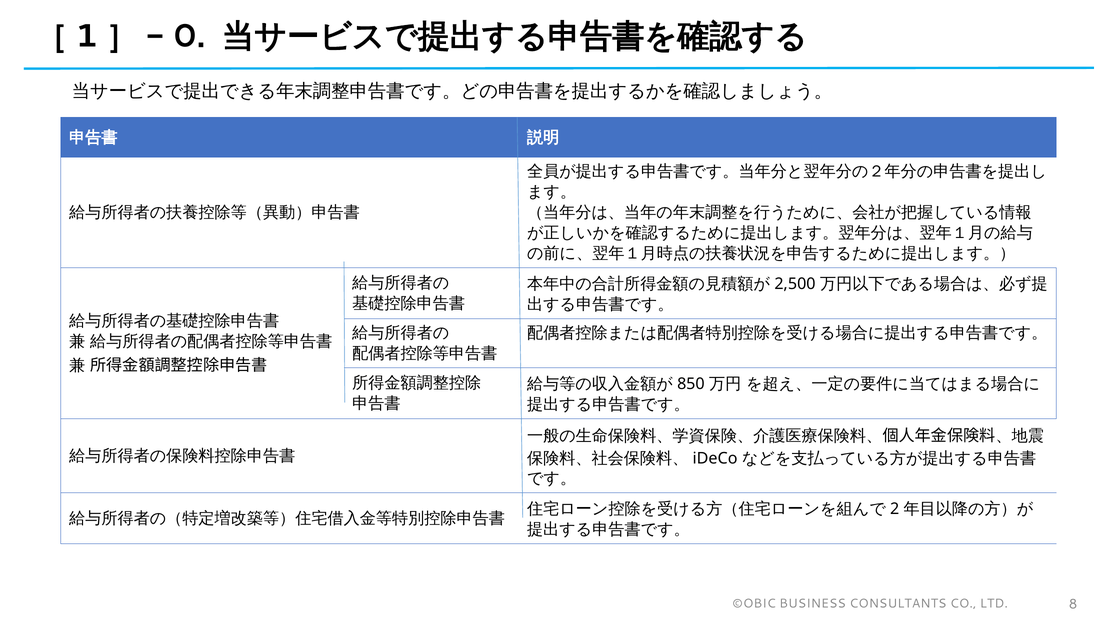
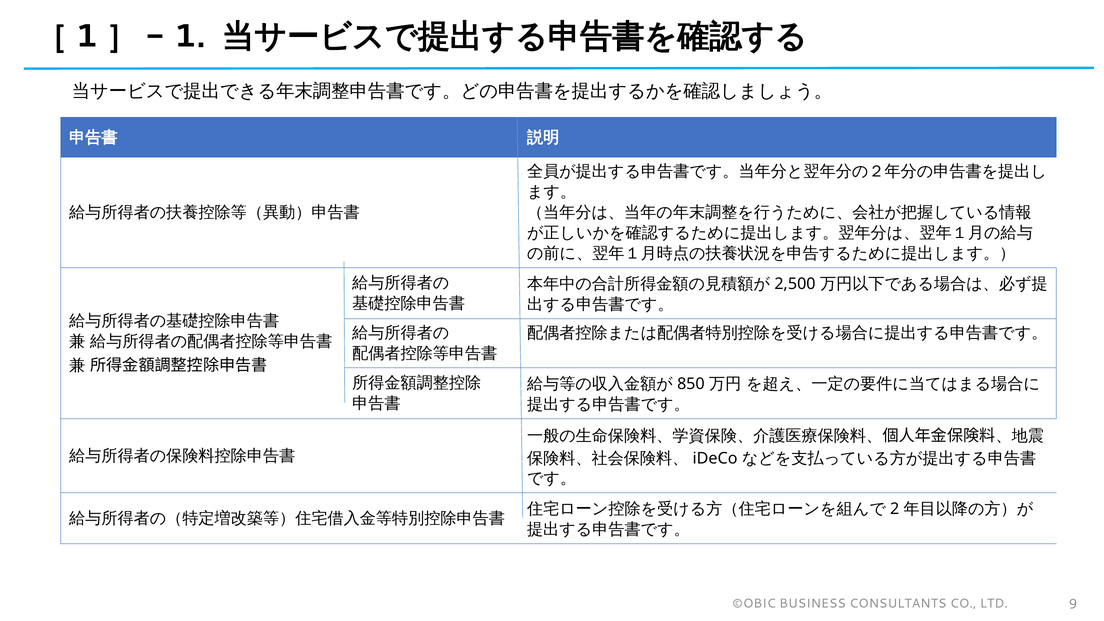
0: 0 -> 1
8: 8 -> 9
